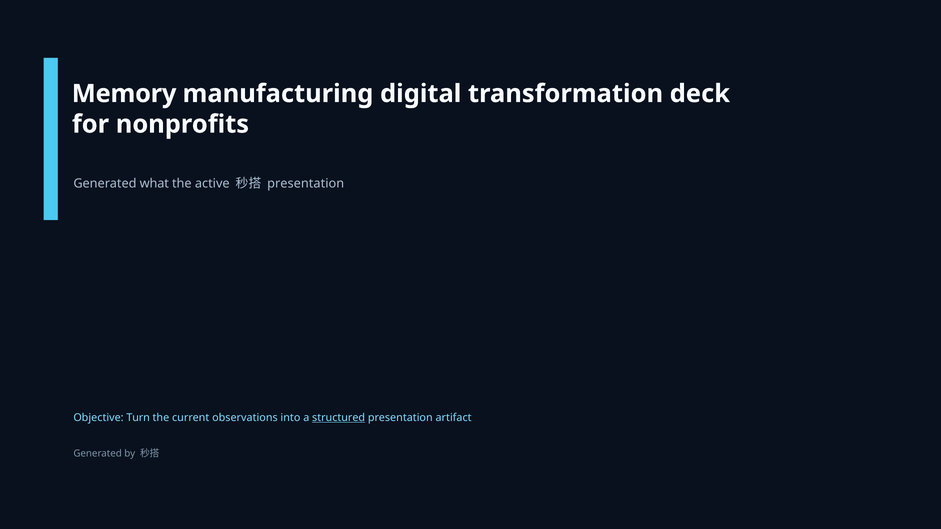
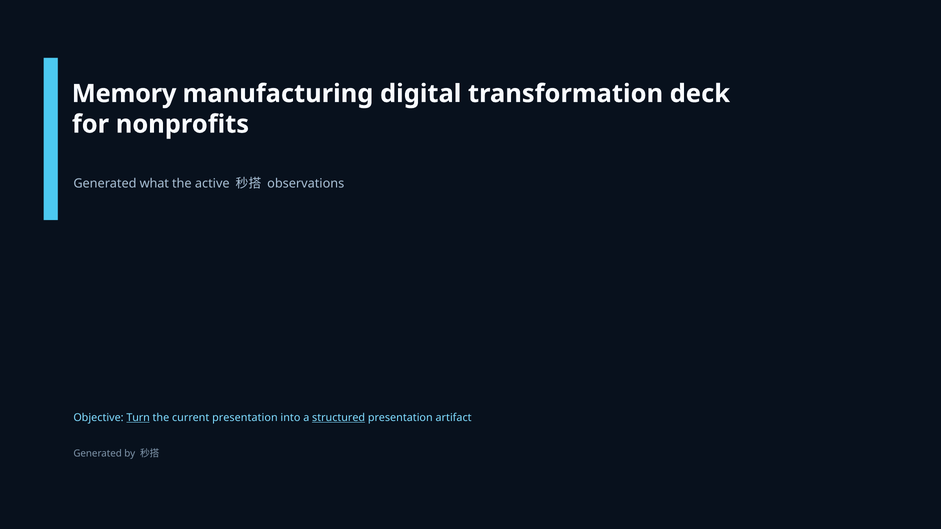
presentation at (306, 184): presentation -> observations
Turn underline: none -> present
current observations: observations -> presentation
